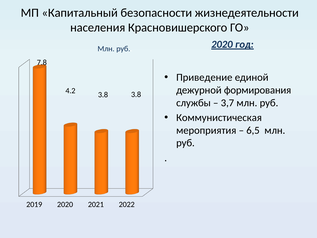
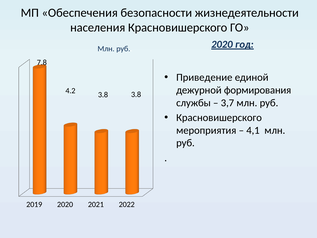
Капитальный: Капитальный -> Обеспечения
Коммунистическая at (219, 117): Коммунистическая -> Красновишерского
6,5: 6,5 -> 4,1
